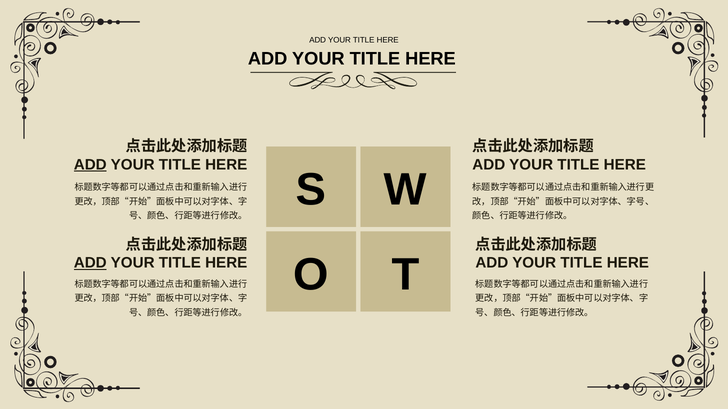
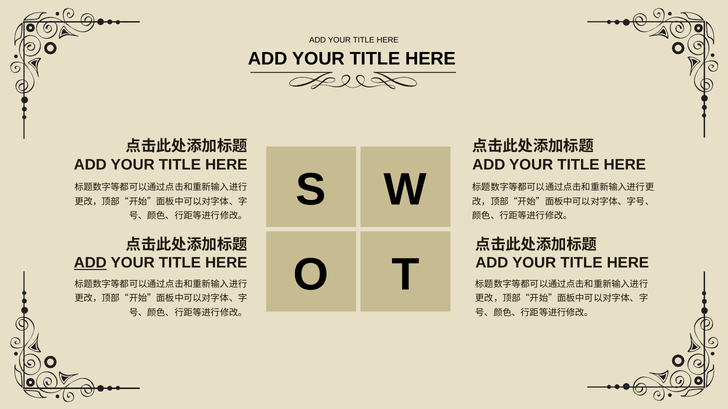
ADD at (90, 165) underline: present -> none
